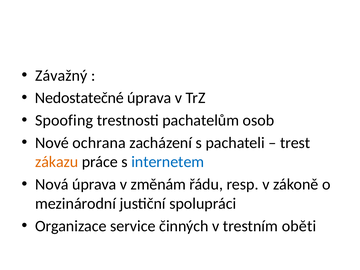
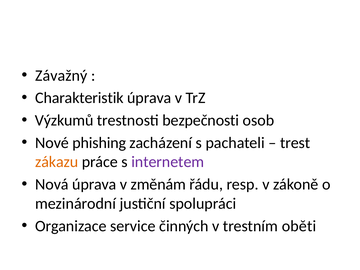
Nedostatečné: Nedostatečné -> Charakteristik
Spoofing: Spoofing -> Výzkumů
pachatelům: pachatelům -> bezpečnosti
ochrana: ochrana -> phishing
internetem colour: blue -> purple
